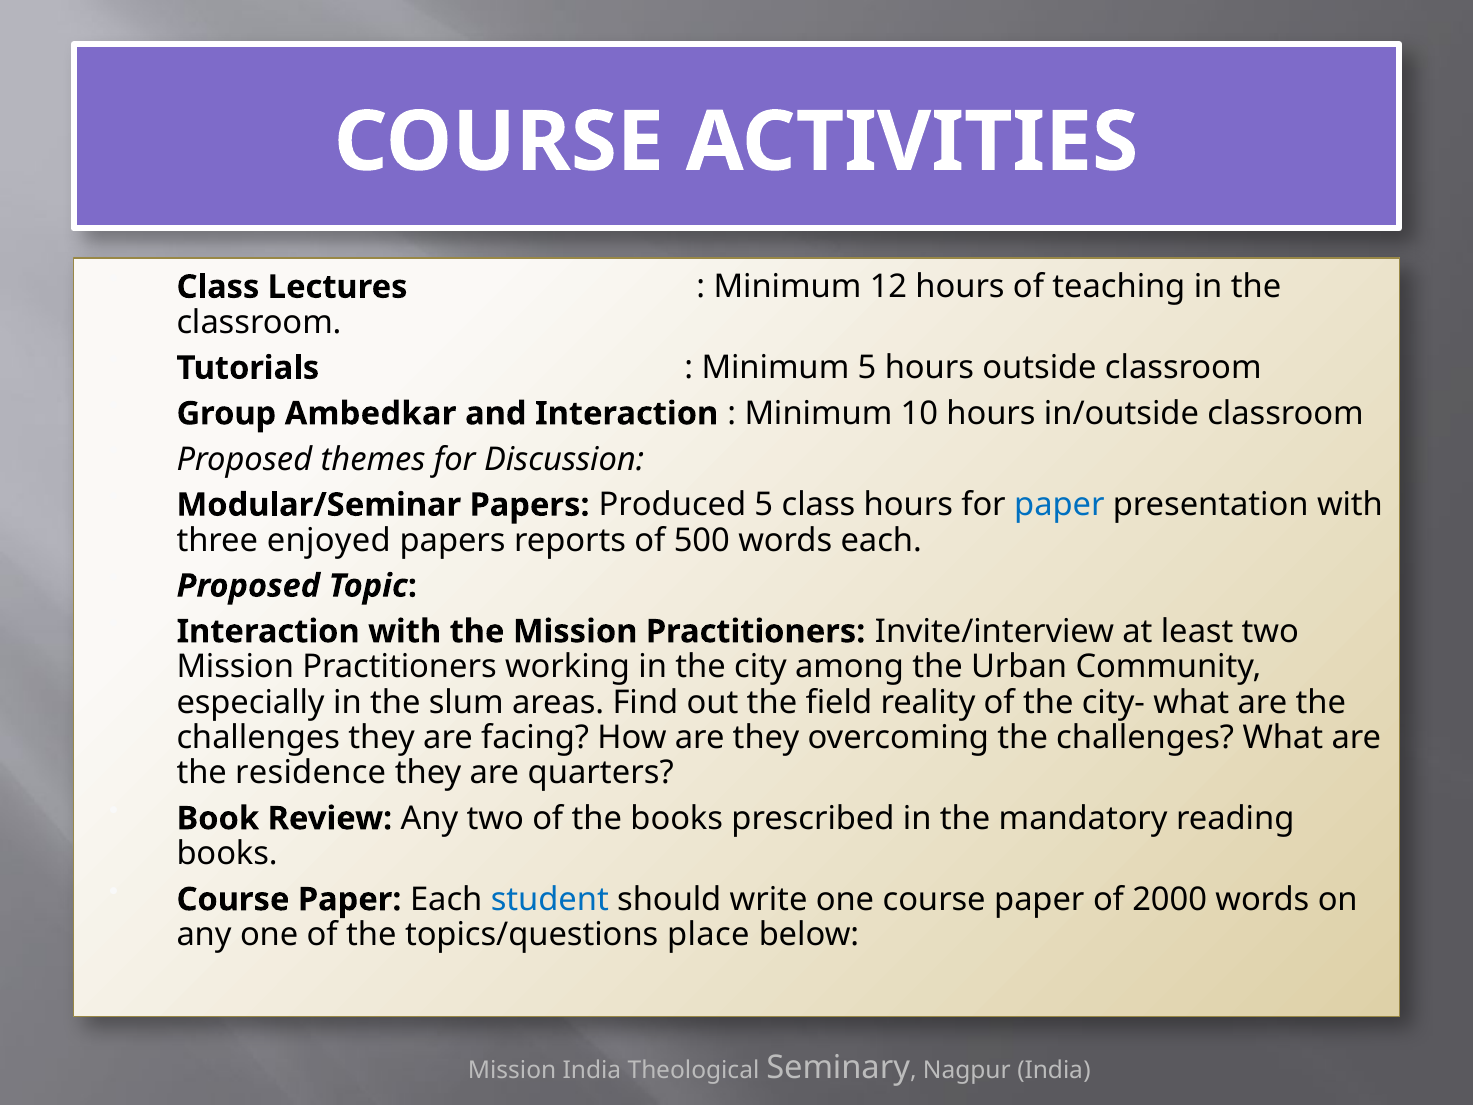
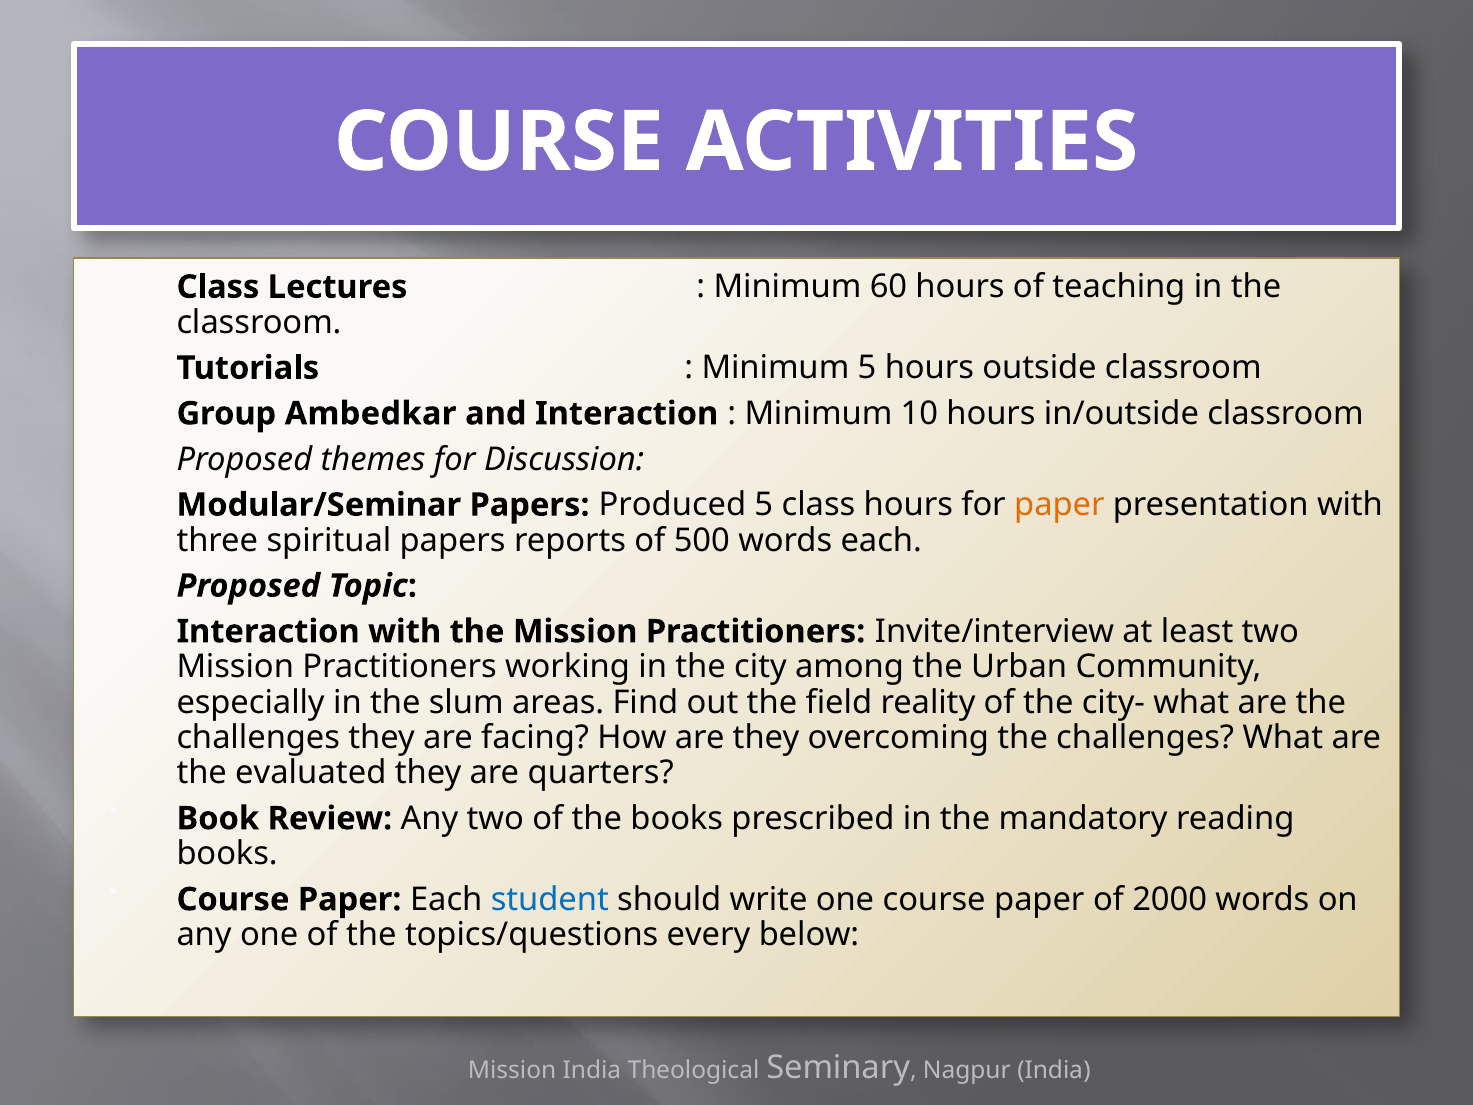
12: 12 -> 60
paper at (1059, 505) colour: blue -> orange
enjoyed: enjoyed -> spiritual
residence: residence -> evaluated
place: place -> every
